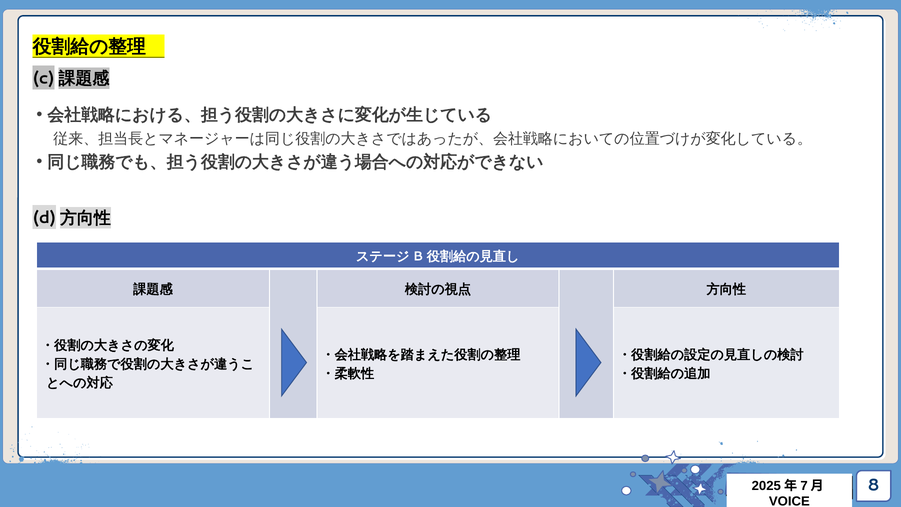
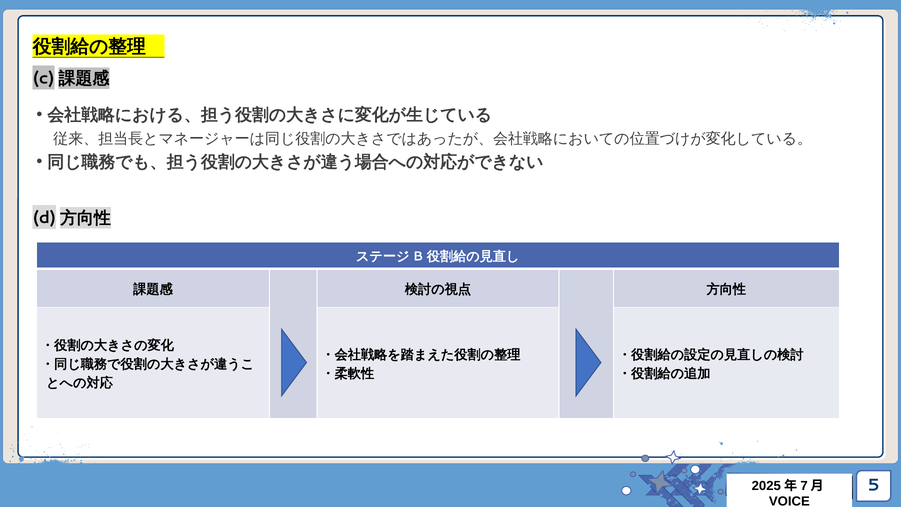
8: 8 -> 5
